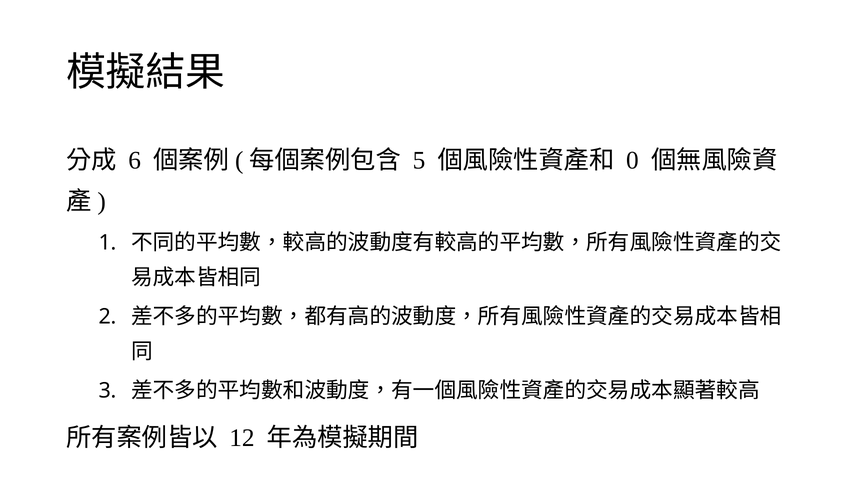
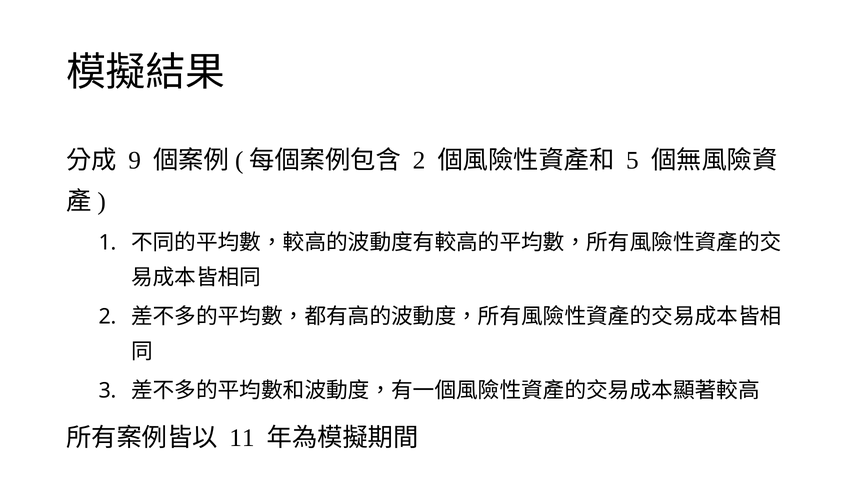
6: 6 -> 9
5 at (419, 161): 5 -> 2
0: 0 -> 5
12: 12 -> 11
